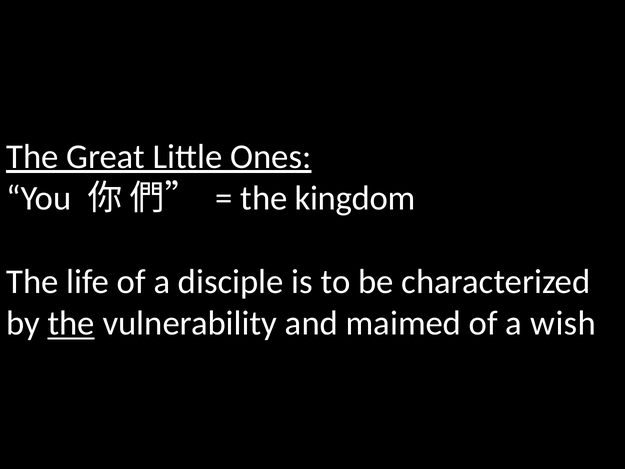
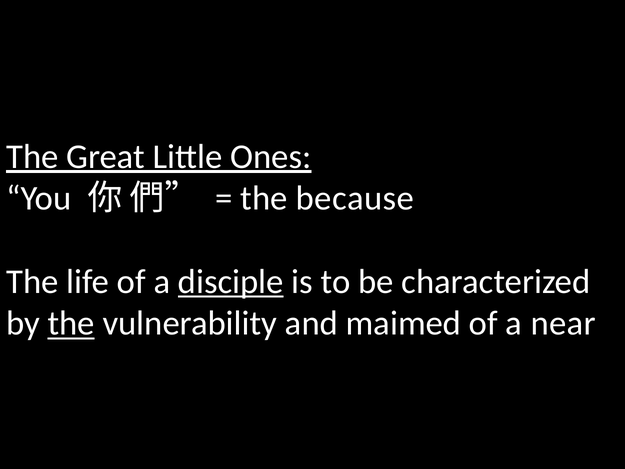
kingdom: kingdom -> because
disciple underline: none -> present
wish: wish -> near
